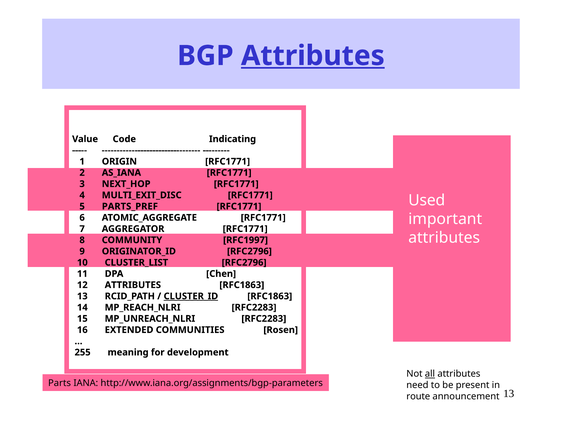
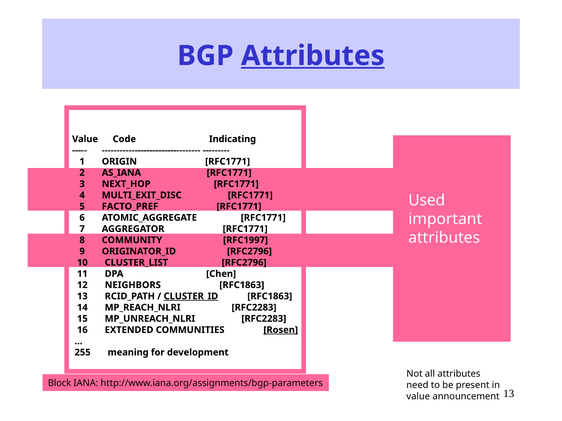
PARTS_PREF: PARTS_PREF -> FACTO_PREF
12 ATTRIBUTES: ATTRIBUTES -> NEIGHBORS
Rosen underline: none -> present
all underline: present -> none
Parts: Parts -> Block
route at (418, 397): route -> value
